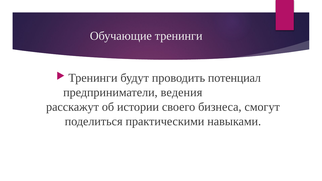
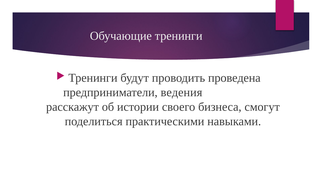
потенциал: потенциал -> проведена
